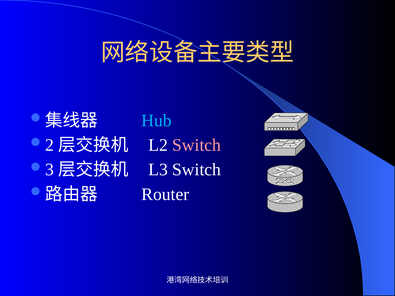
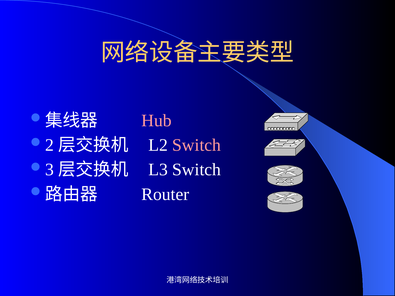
Hub colour: light blue -> pink
